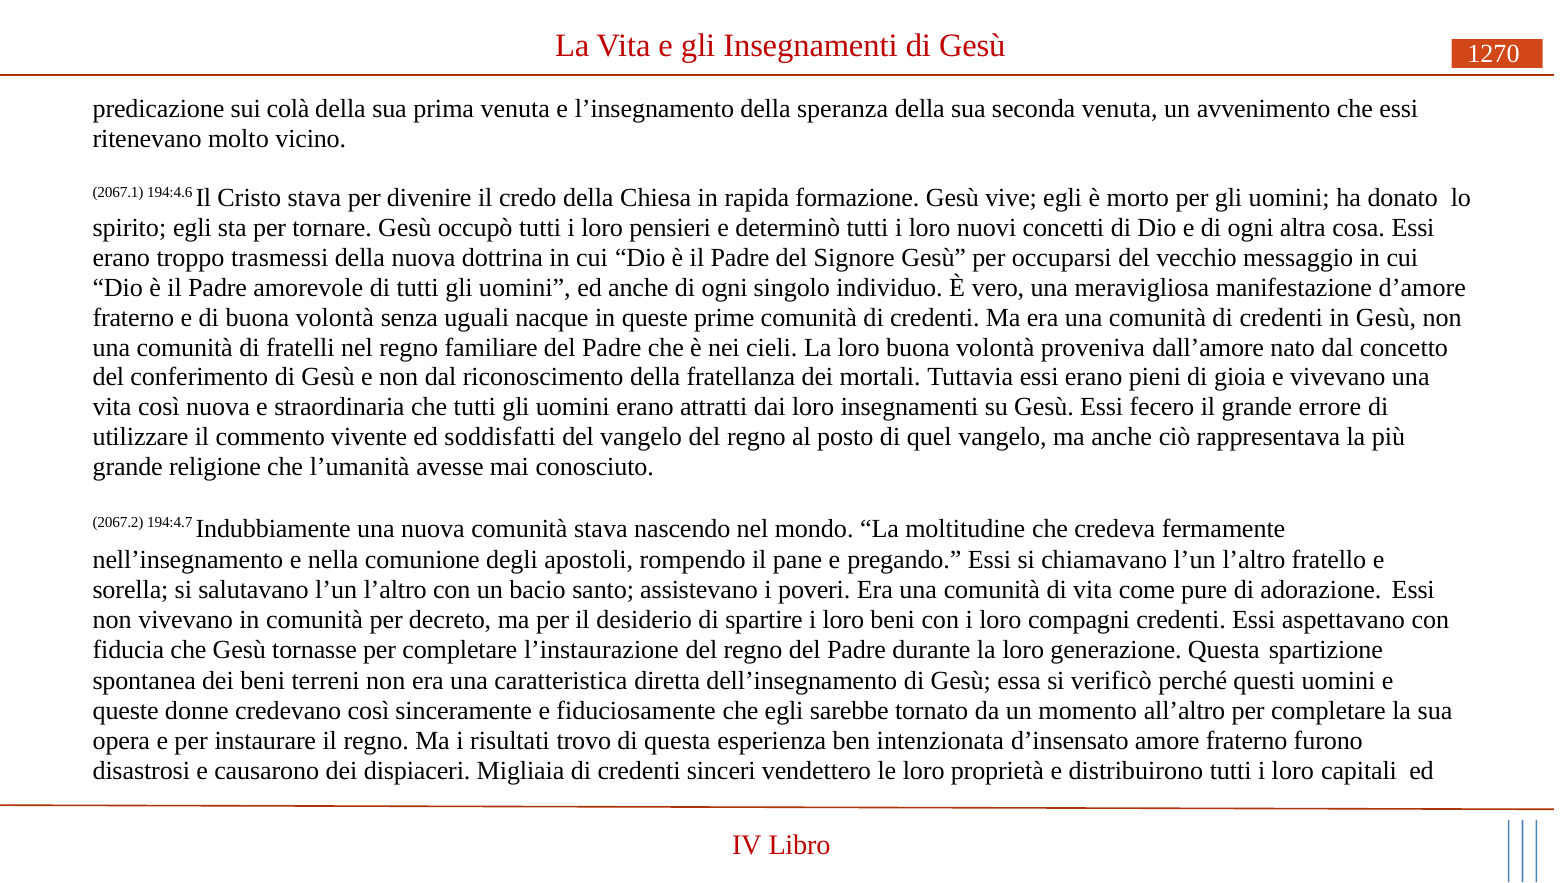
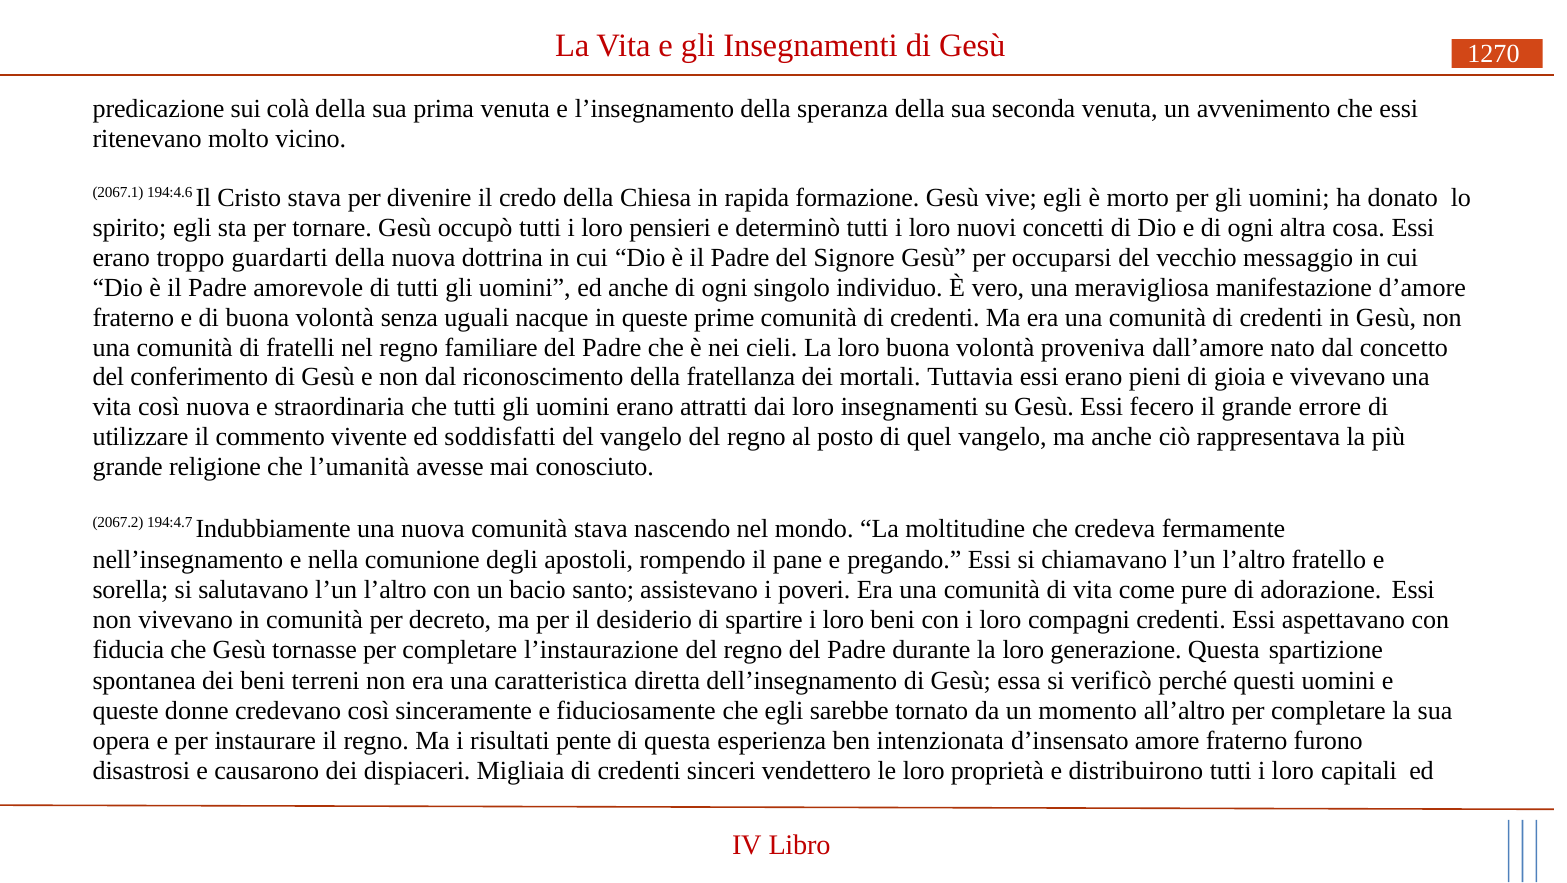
trasmessi: trasmessi -> guardarti
trovo: trovo -> pente
